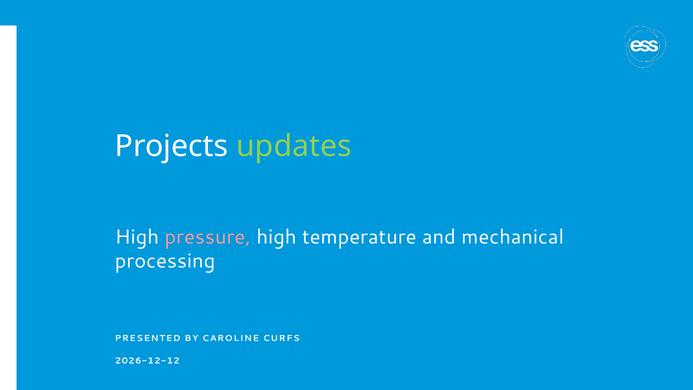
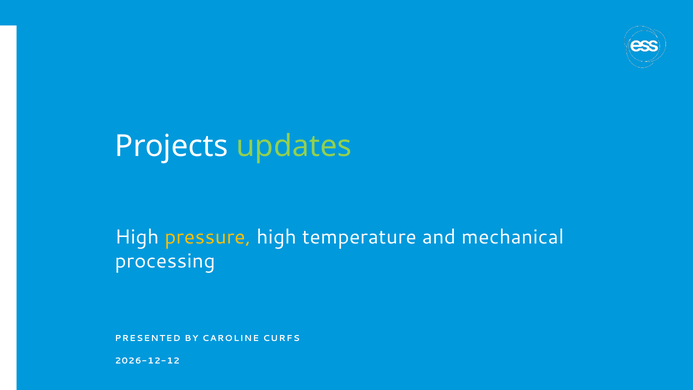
pressure colour: pink -> yellow
